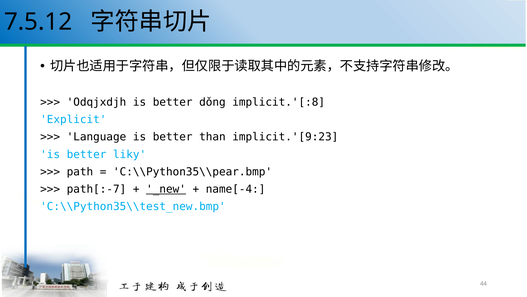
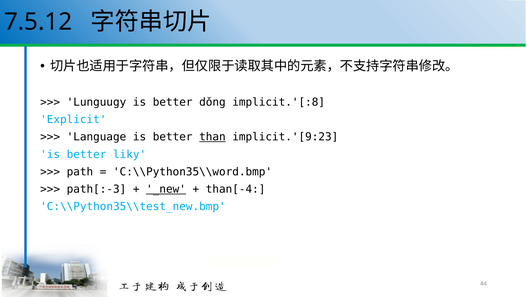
Odqjxdjh: Odqjxdjh -> Lunguugy
than underline: none -> present
C:\\Python35\\pear.bmp: C:\\Python35\\pear.bmp -> C:\\Python35\\word.bmp
path[:-7: path[:-7 -> path[:-3
name[-4: name[-4 -> than[-4
